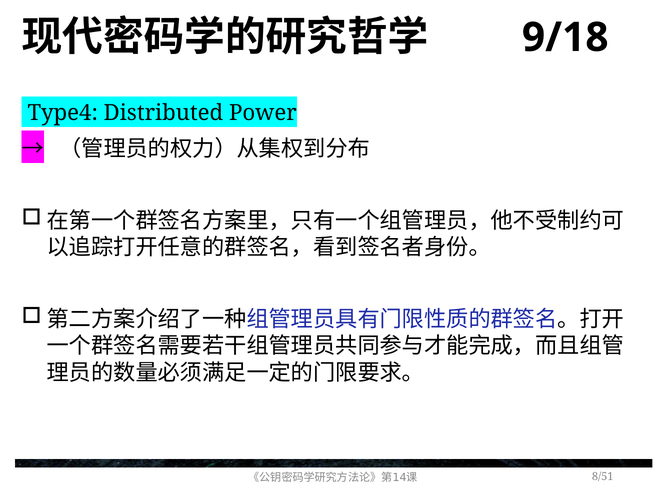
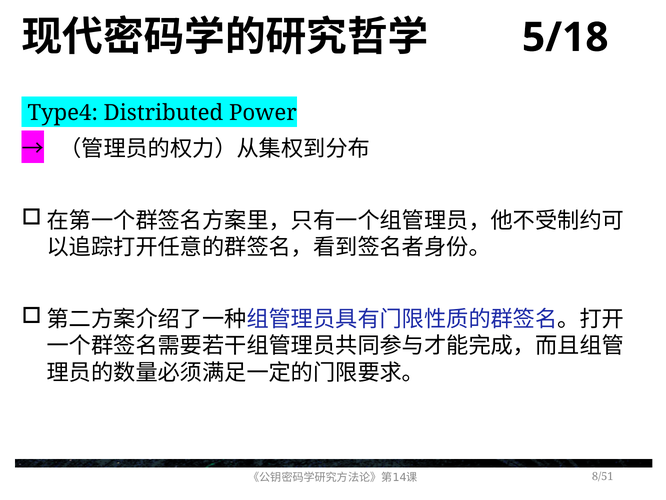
9/18: 9/18 -> 5/18
